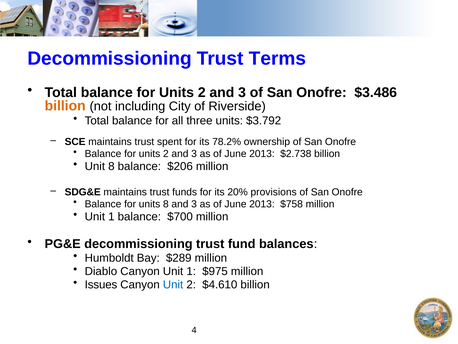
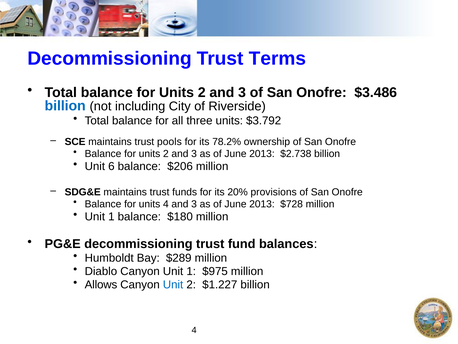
billion at (65, 106) colour: orange -> blue
spent: spent -> pools
Unit 8: 8 -> 6
units 8: 8 -> 4
$758: $758 -> $728
$700: $700 -> $180
Issues: Issues -> Allows
$4.610: $4.610 -> $1.227
